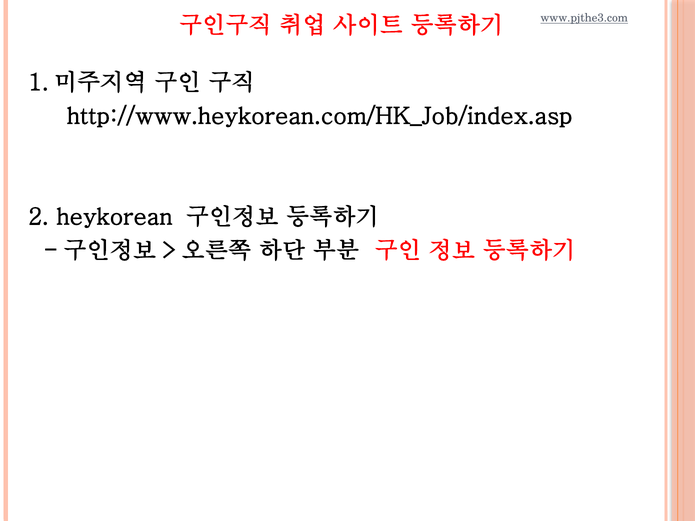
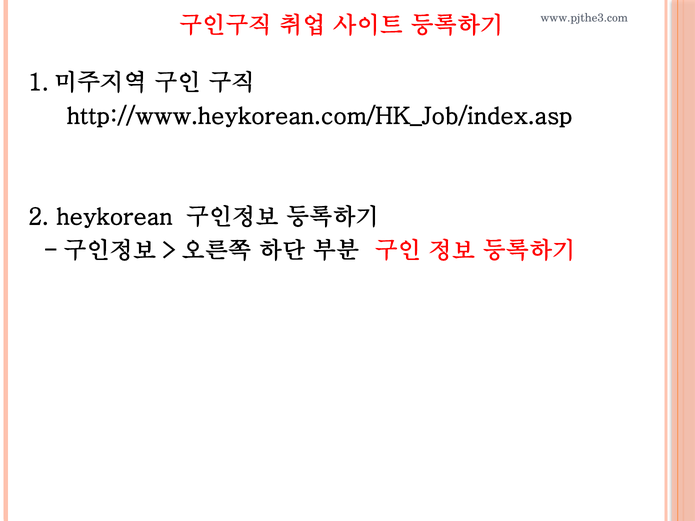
www.pjthe3.com underline: present -> none
